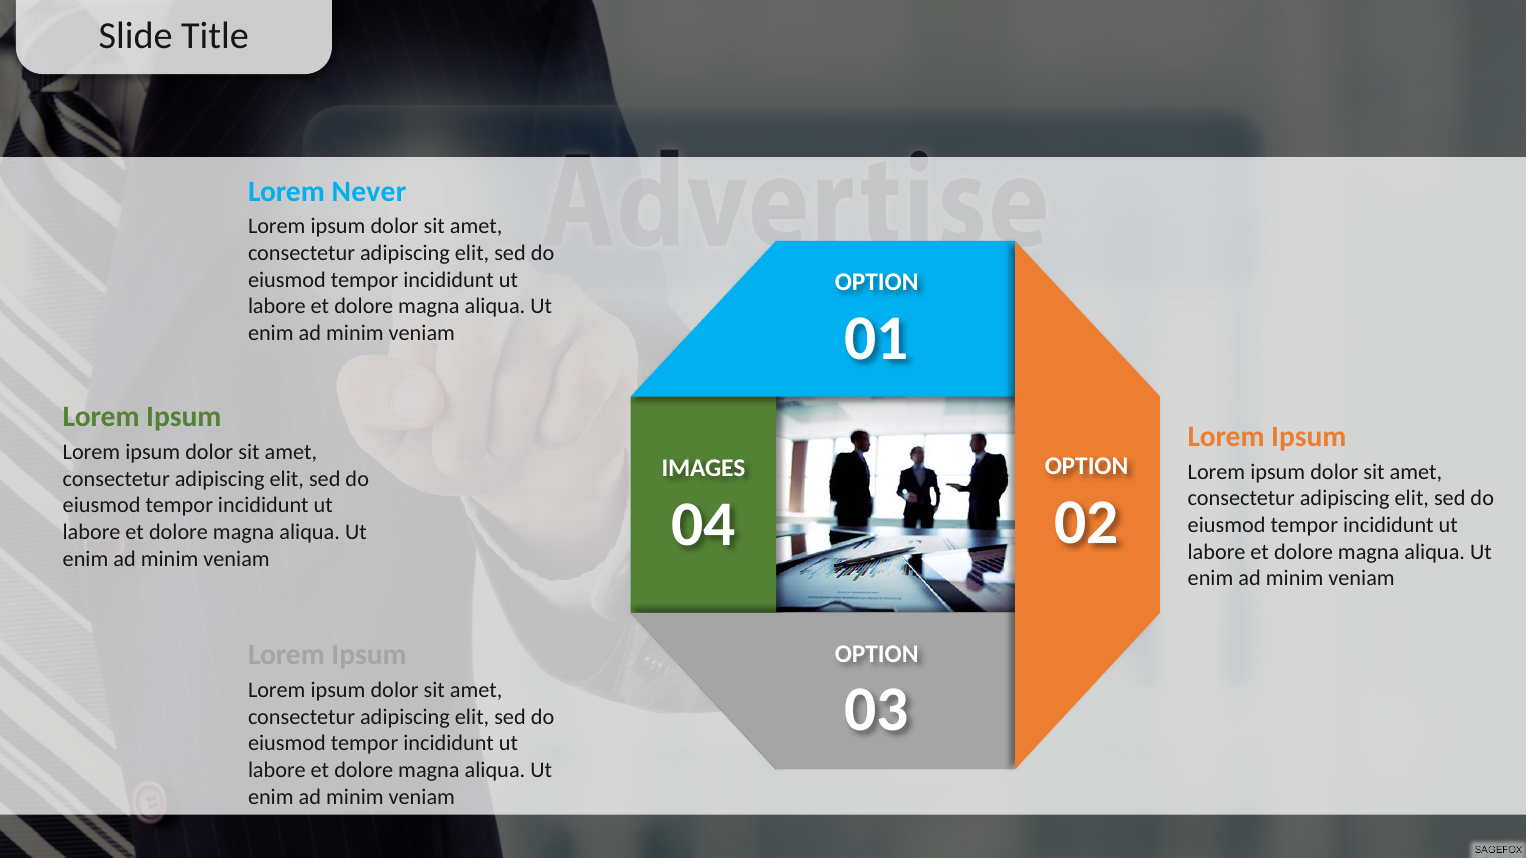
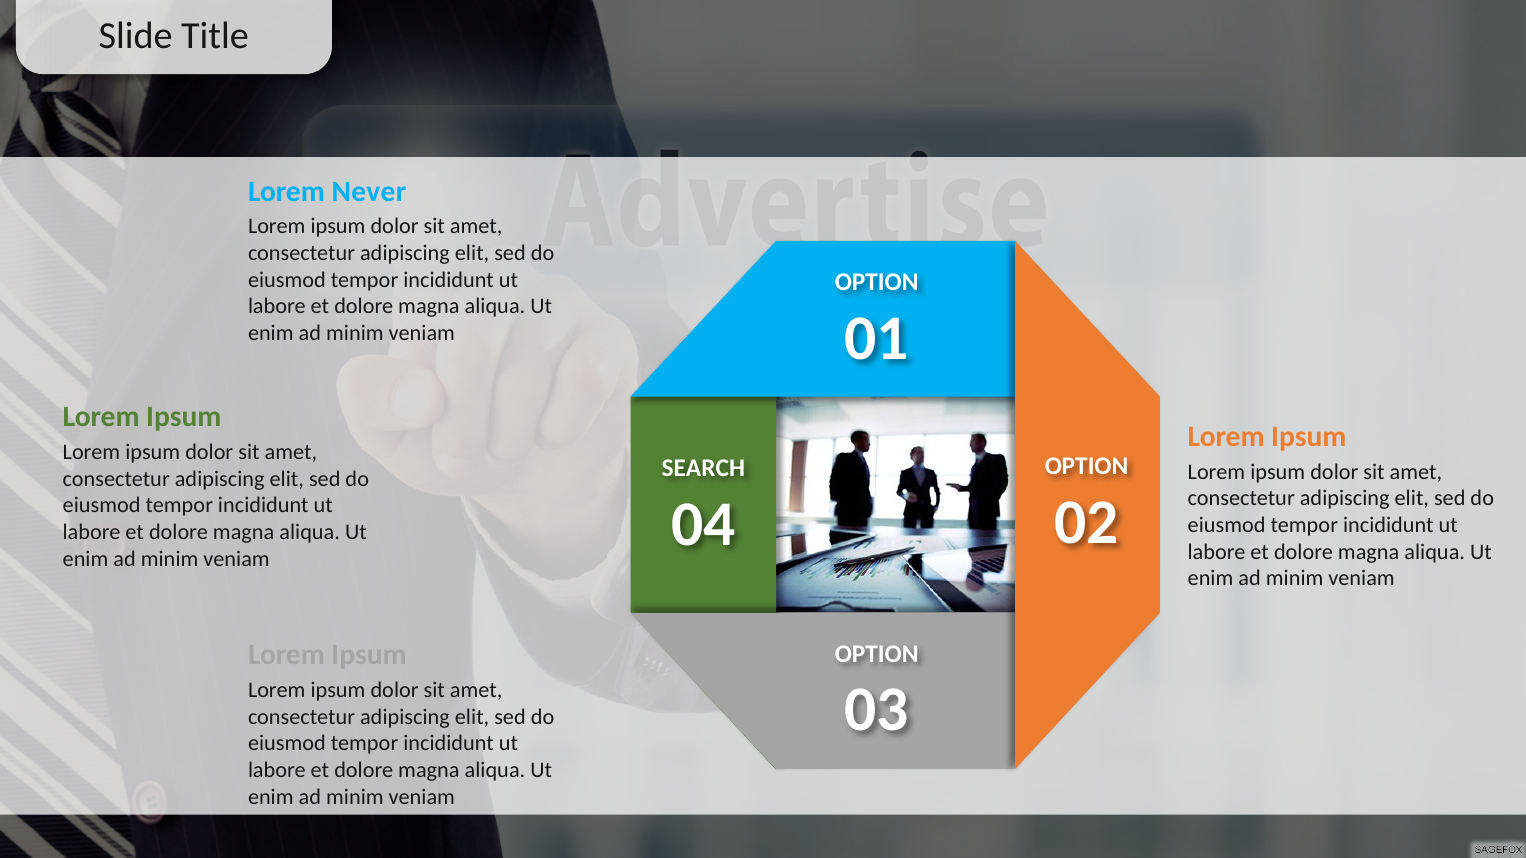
IMAGES: IMAGES -> SEARCH
